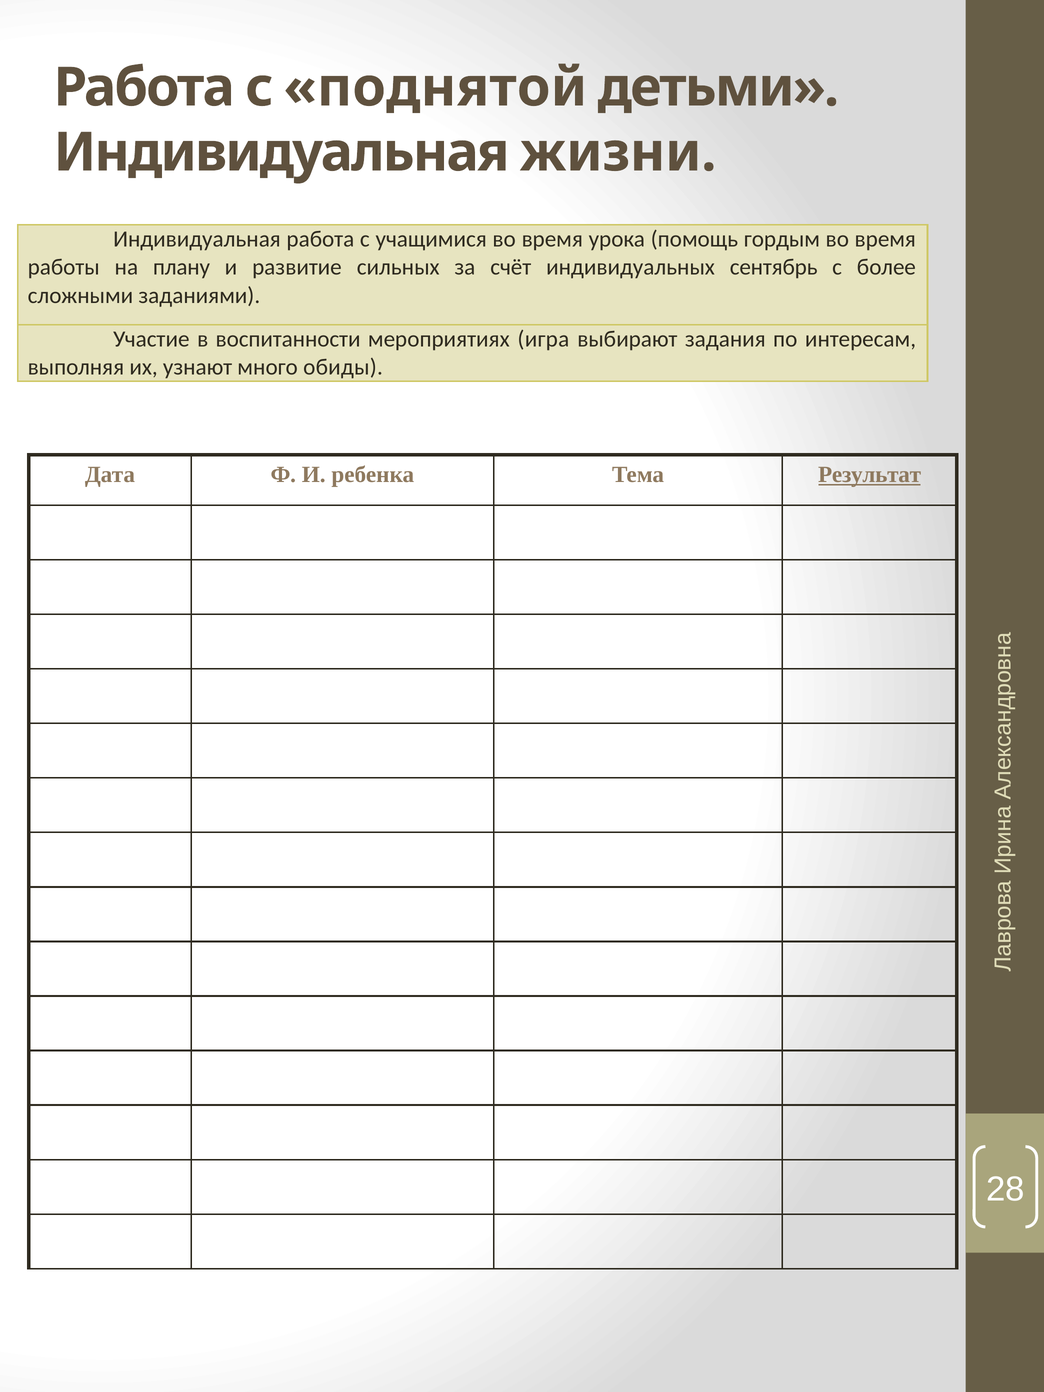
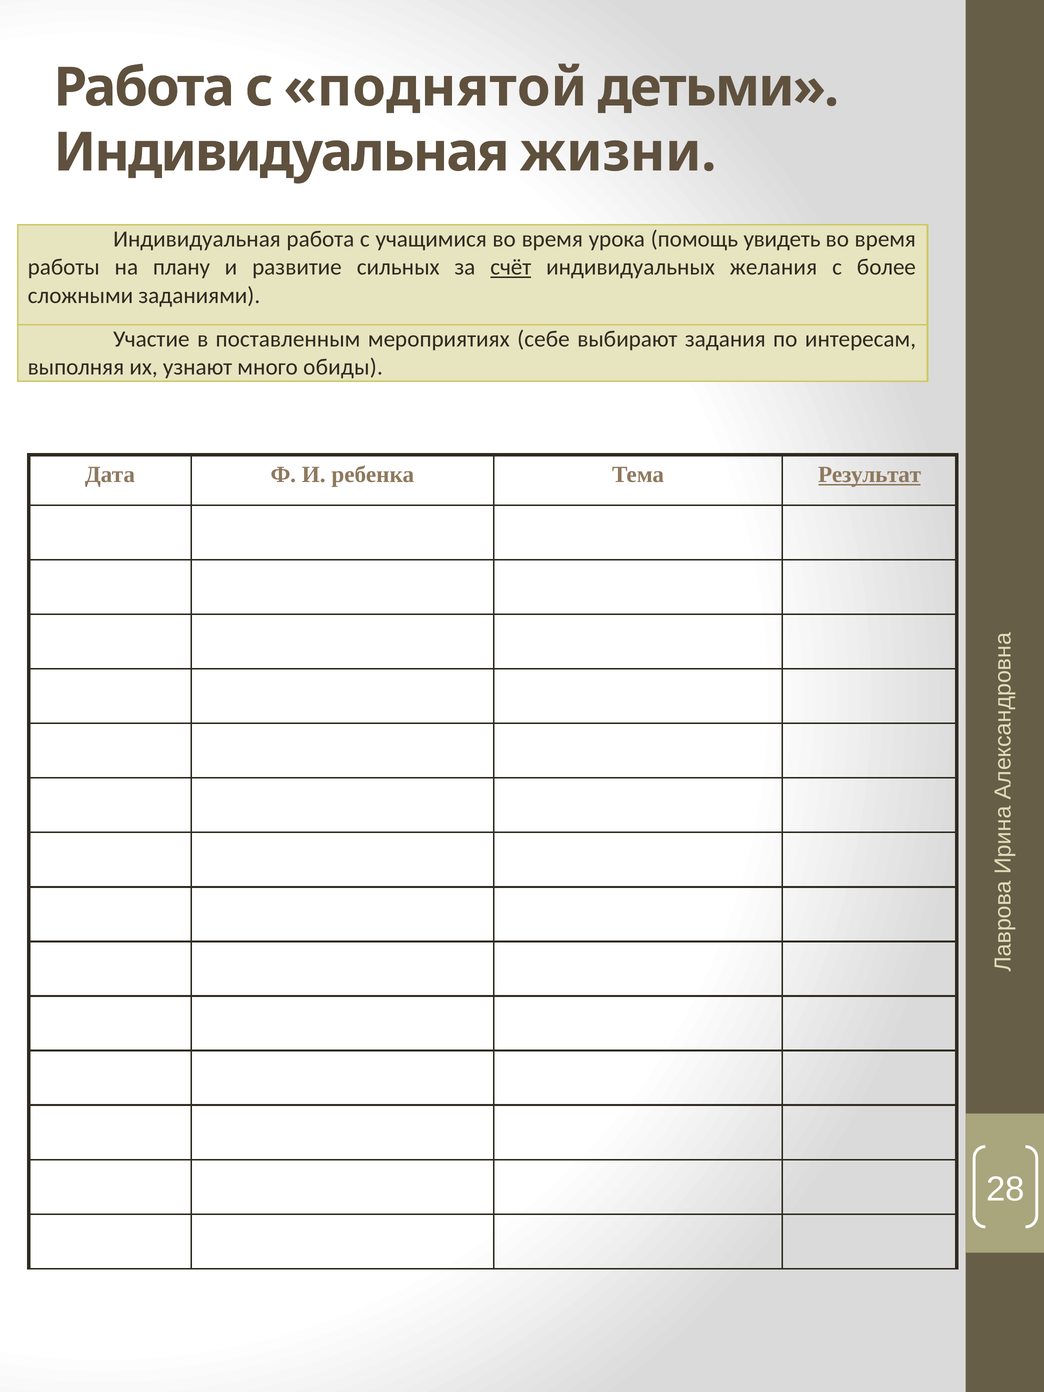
гордым: гордым -> увидеть
счёт underline: none -> present
сентябрь: сентябрь -> желания
воспитанности: воспитанности -> поставленным
игра: игра -> себе
